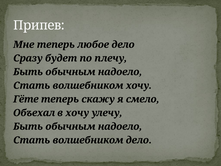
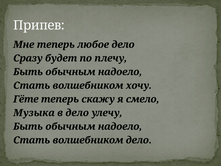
Объехал: Объехал -> Музыка
в хочу: хочу -> дело
